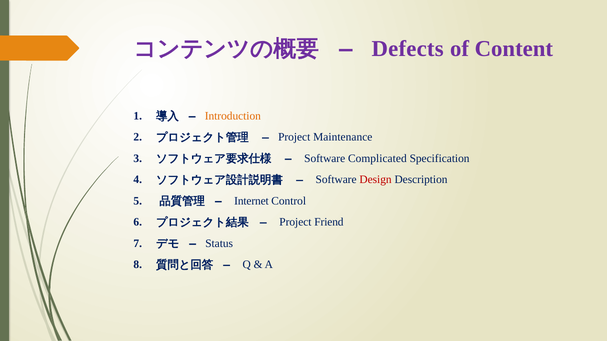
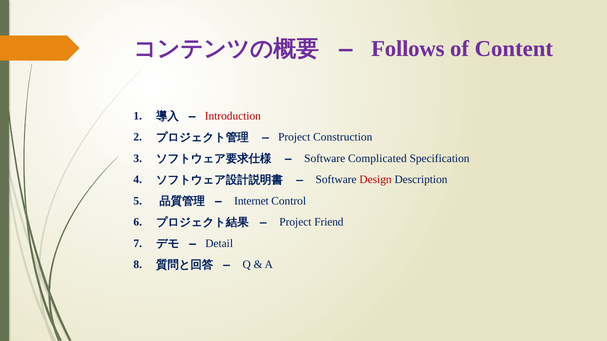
Defects: Defects -> Follows
Introduction colour: orange -> red
Maintenance: Maintenance -> Construction
Status: Status -> Detail
